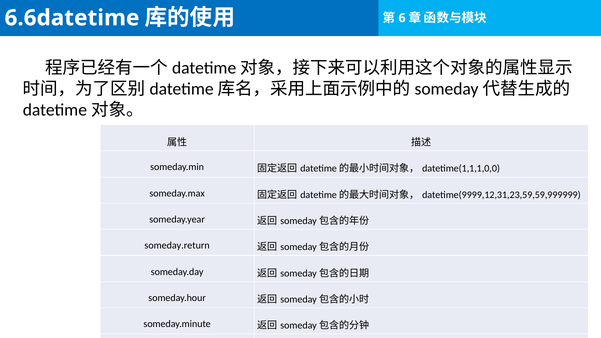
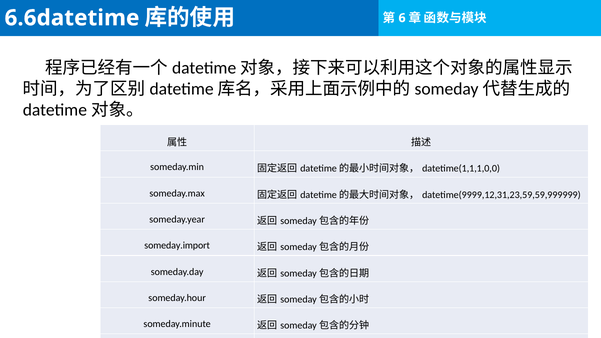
someday.return: someday.return -> someday.import
